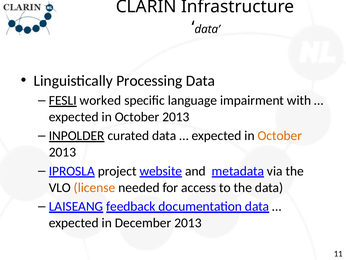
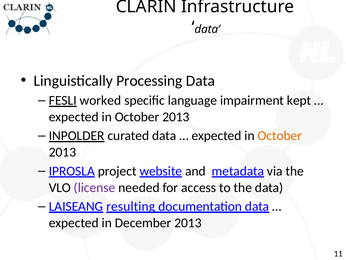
with: with -> kept
license colour: orange -> purple
feedback: feedback -> resulting
